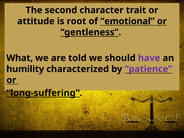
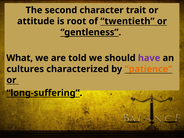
emotional: emotional -> twentieth
humility: humility -> cultures
patience colour: purple -> orange
